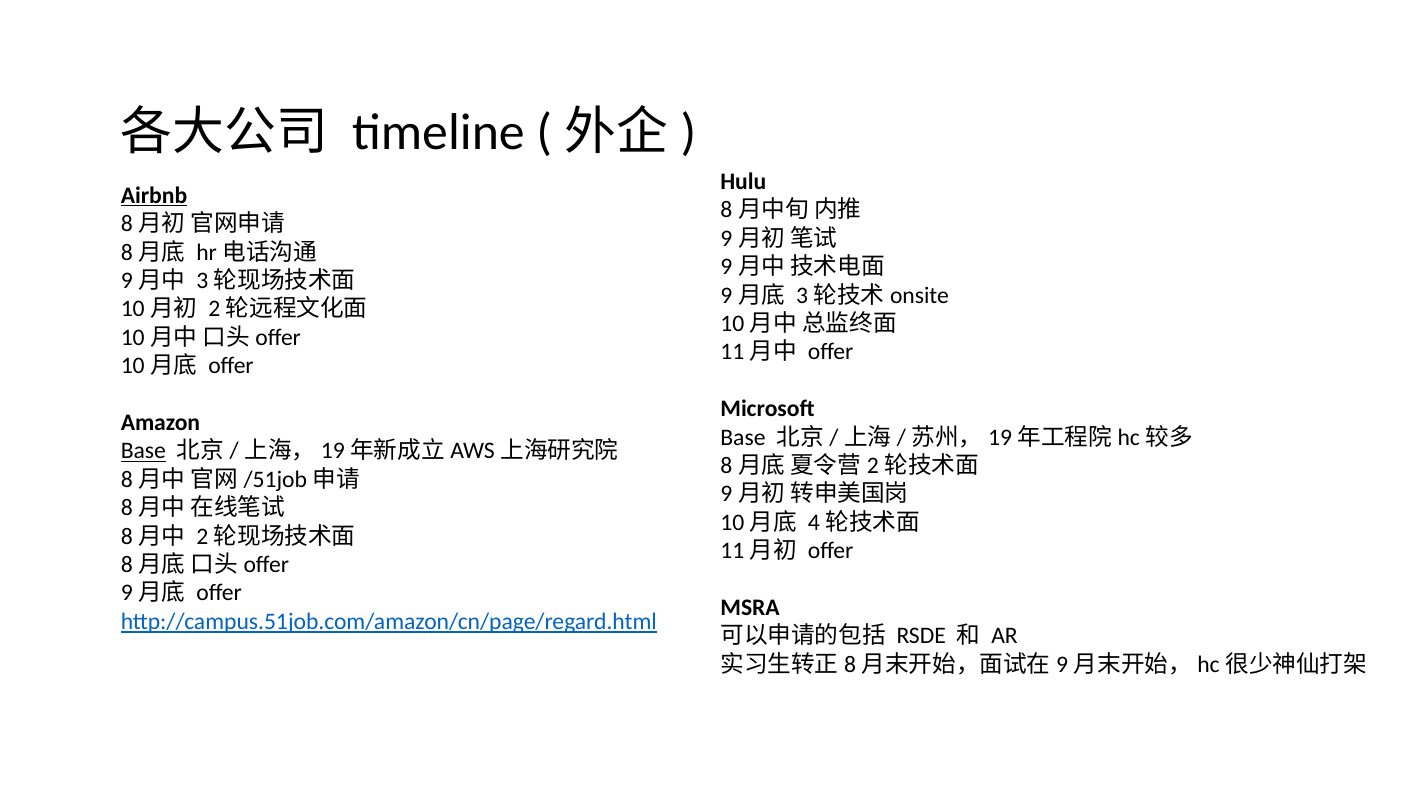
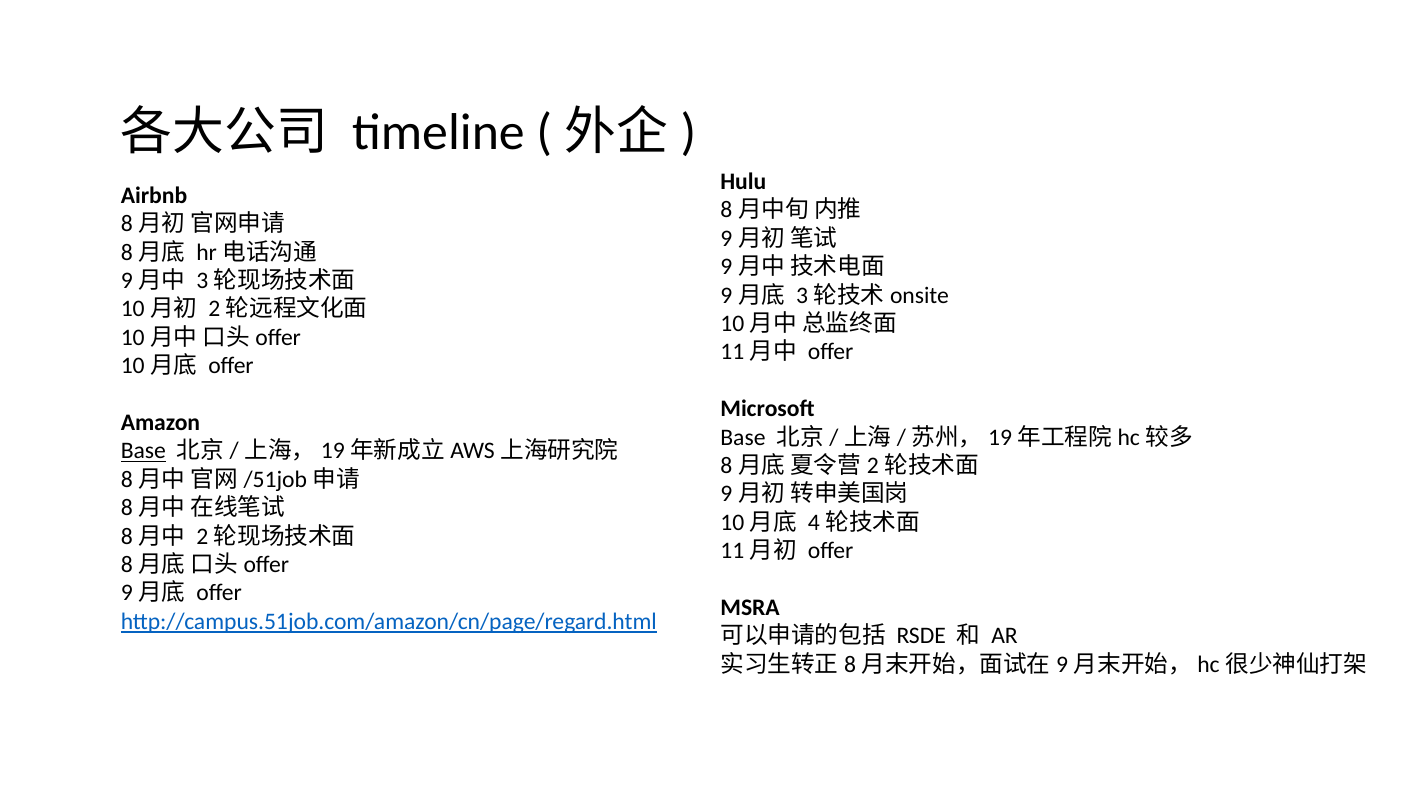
Airbnb underline: present -> none
